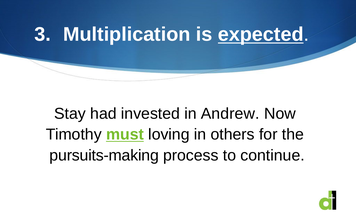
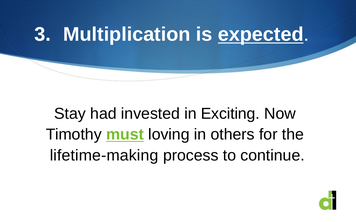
Andrew: Andrew -> Exciting
pursuits-making: pursuits-making -> lifetime-making
